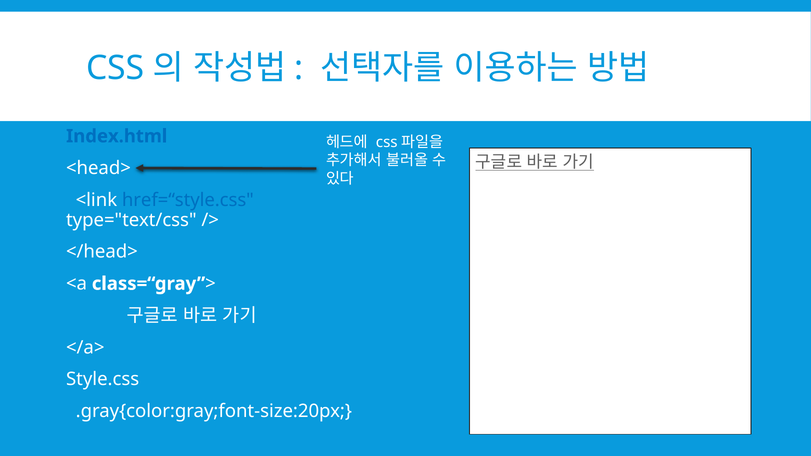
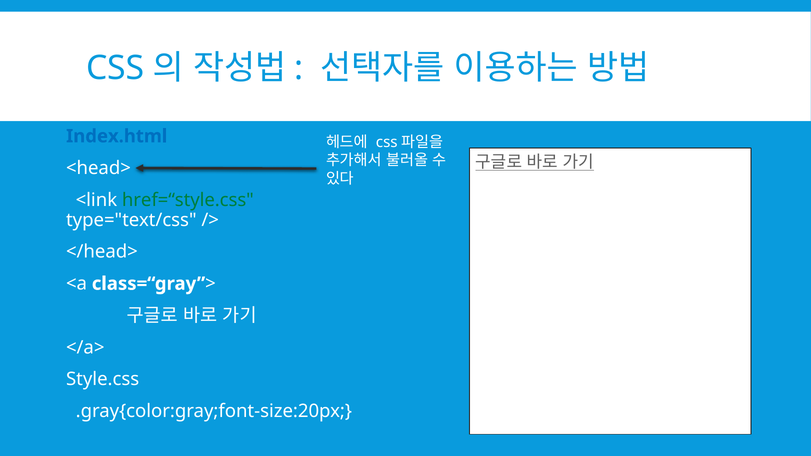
href=“style.css colour: blue -> green
